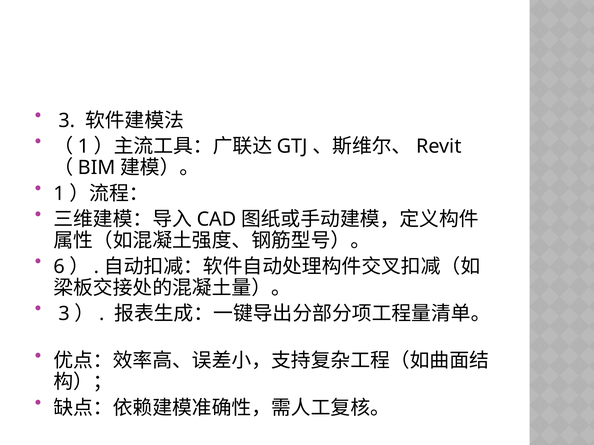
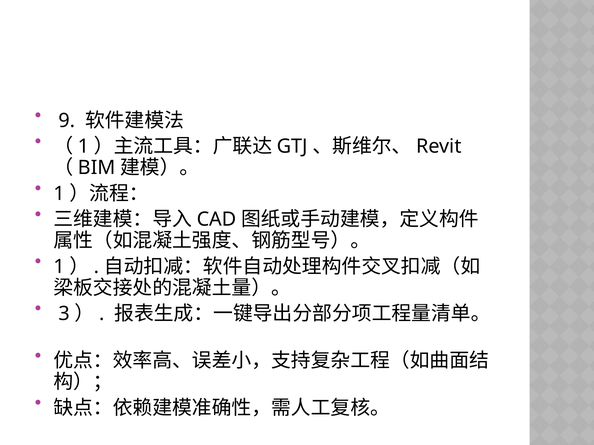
3 at (67, 121): 3 -> 9
6 at (59, 267): 6 -> 1
